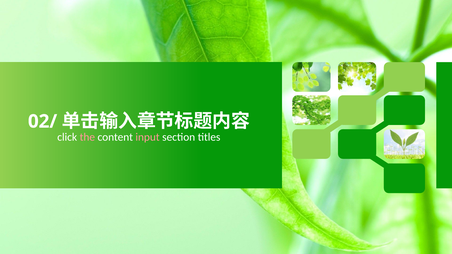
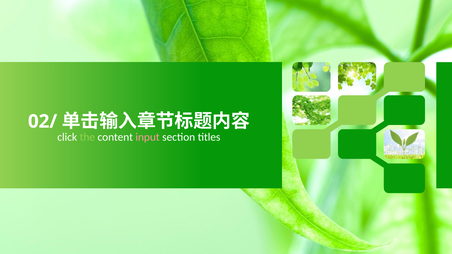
the colour: pink -> light green
